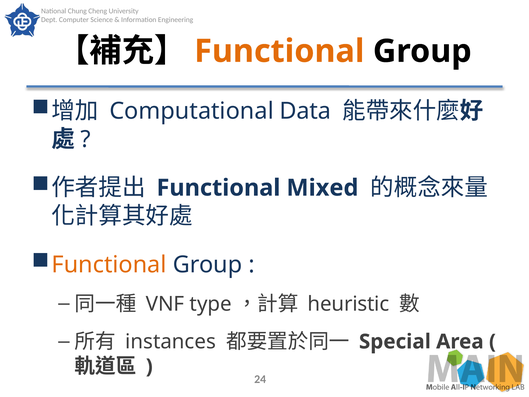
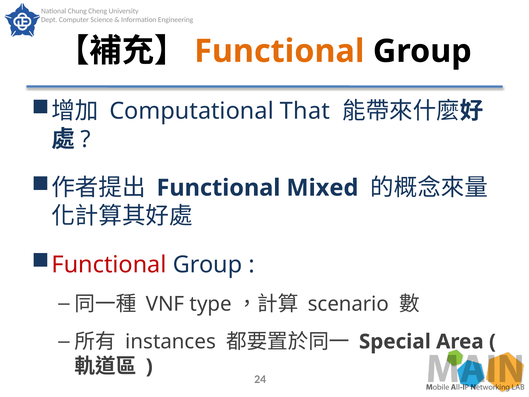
Data: Data -> That
Functional at (109, 265) colour: orange -> red
heuristic: heuristic -> scenario
